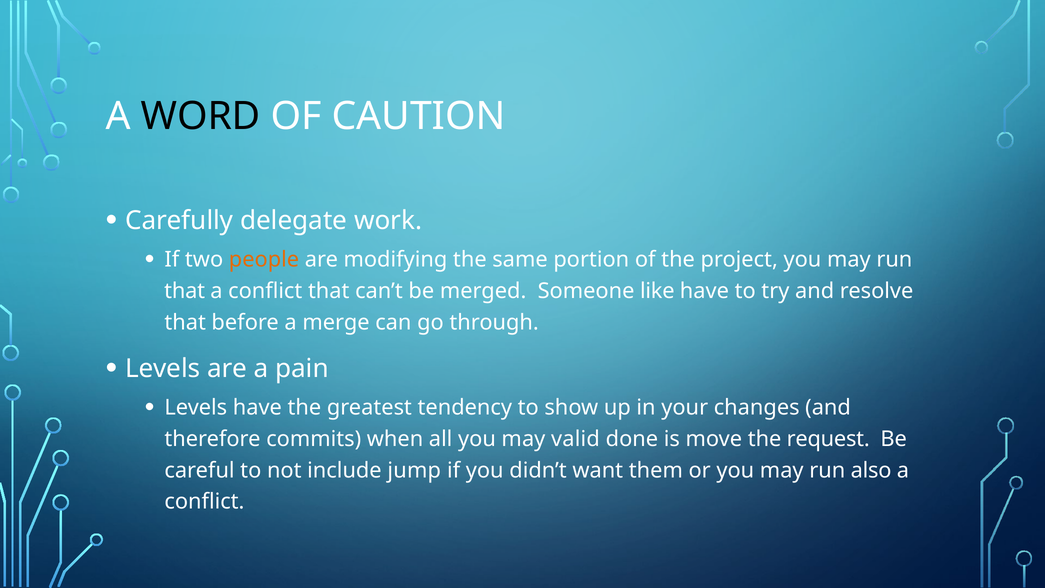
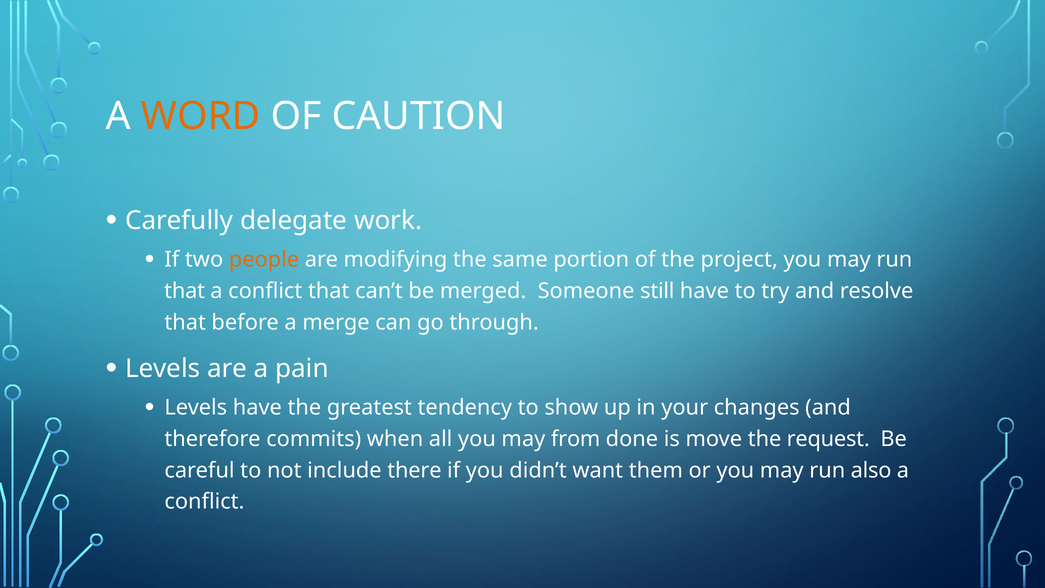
WORD colour: black -> orange
like: like -> still
valid: valid -> from
jump: jump -> there
